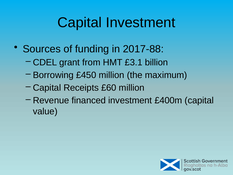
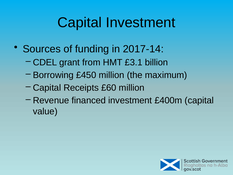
2017-88: 2017-88 -> 2017-14
